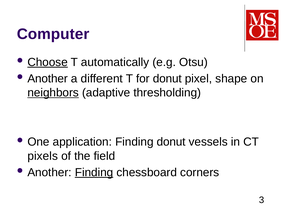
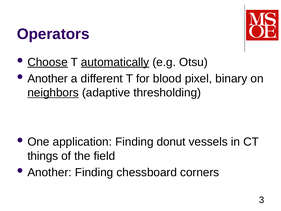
Computer: Computer -> Operators
automatically underline: none -> present
for donut: donut -> blood
shape: shape -> binary
pixels: pixels -> things
Finding at (94, 172) underline: present -> none
